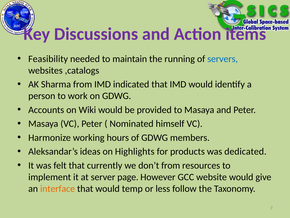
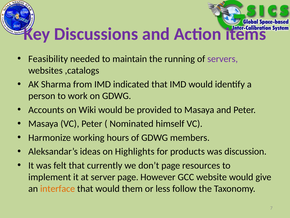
servers colour: blue -> purple
dedicated: dedicated -> discussion
don’t from: from -> page
temp: temp -> them
